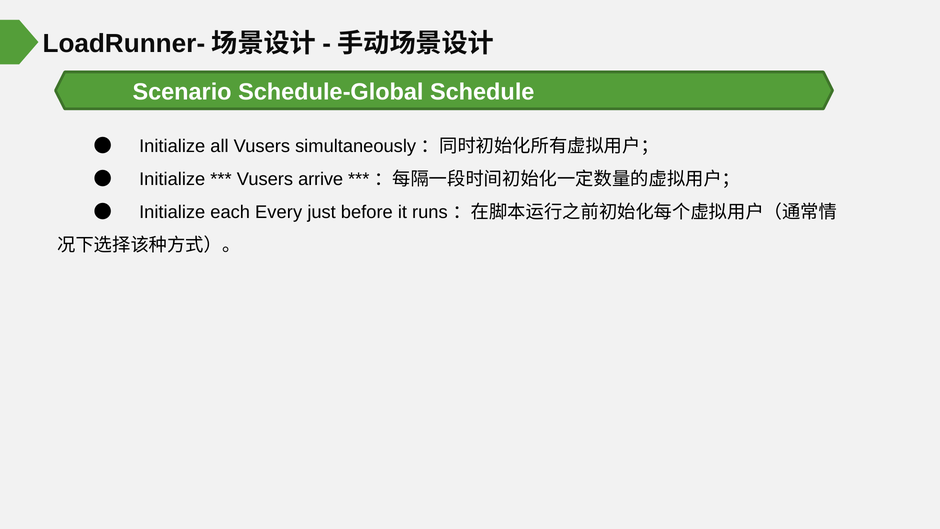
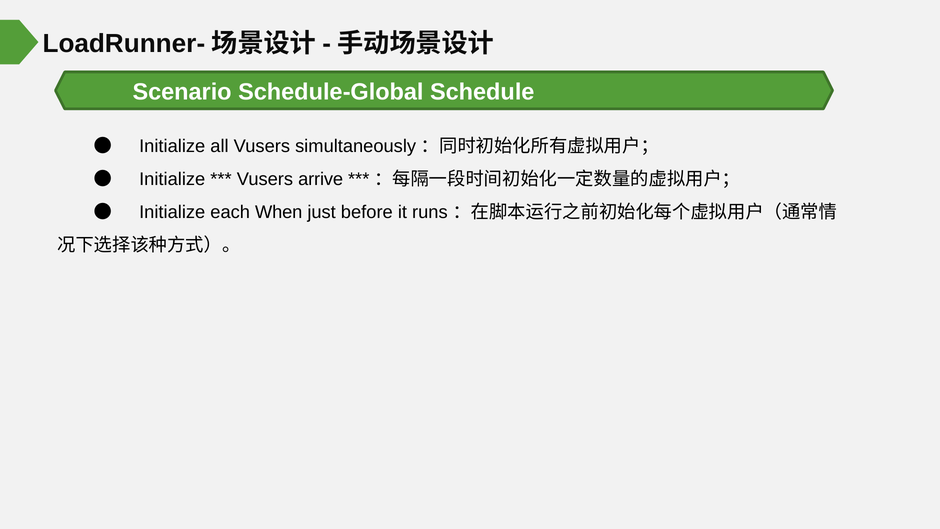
Every: Every -> When
